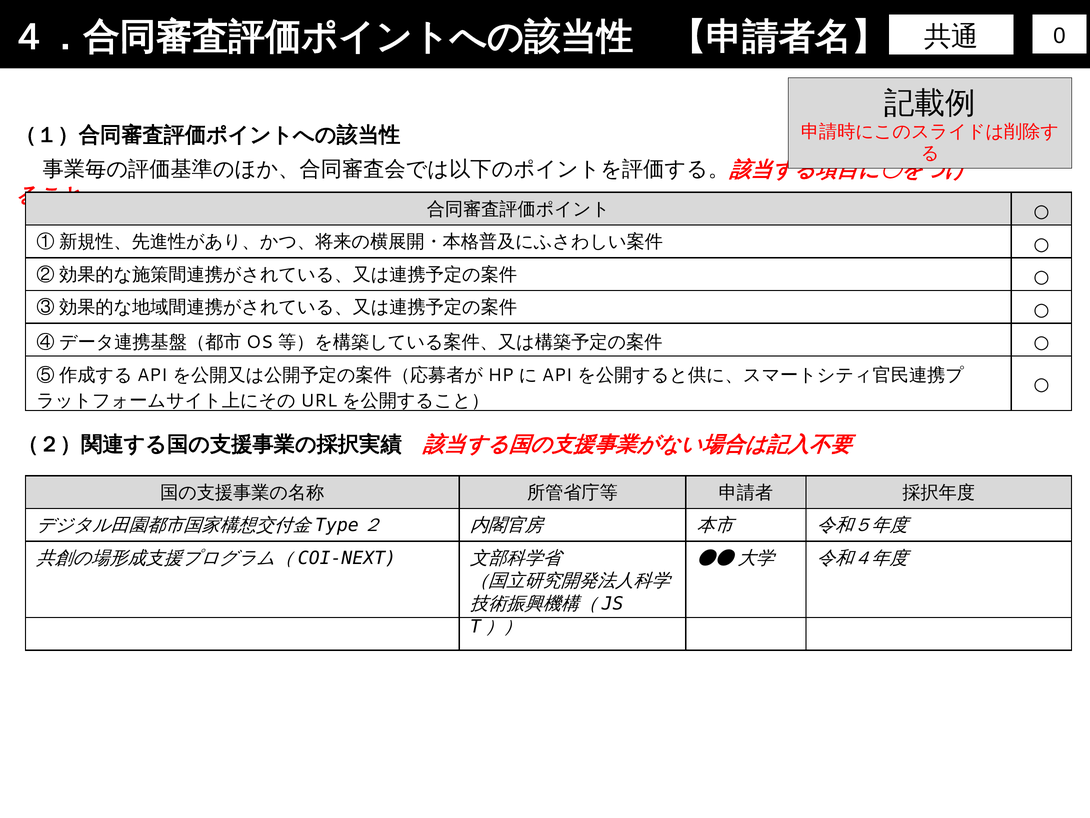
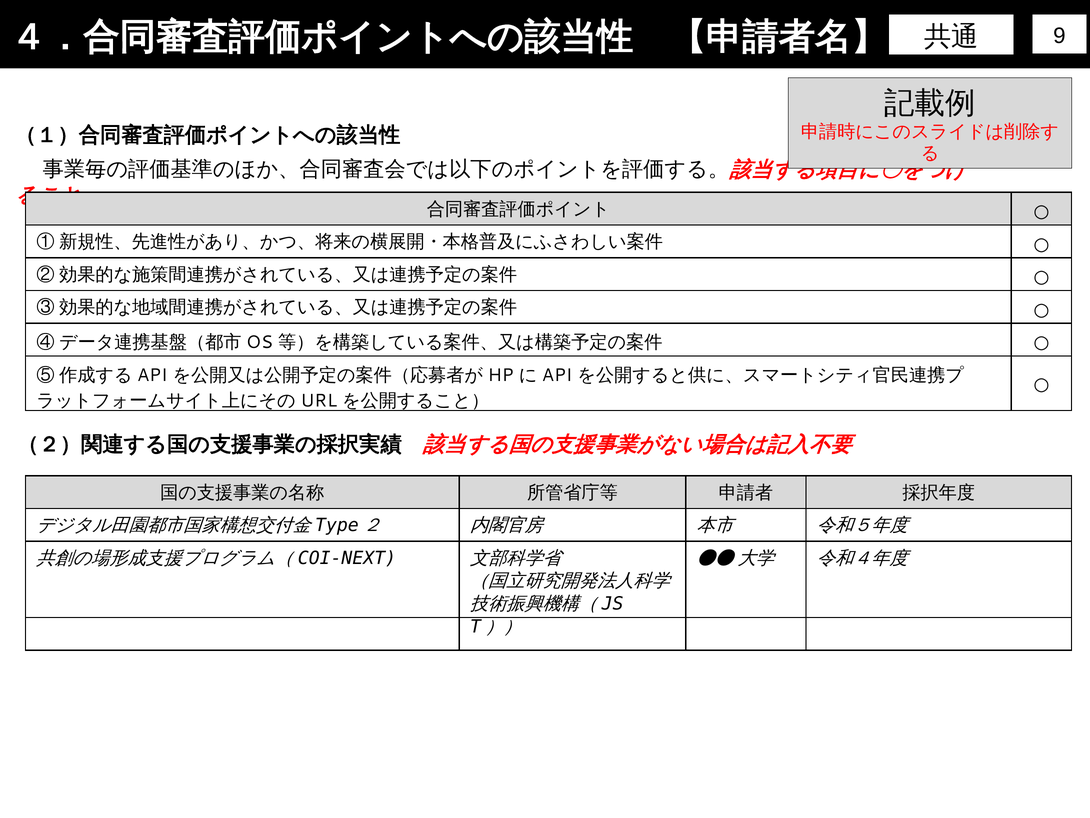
0: 0 -> 9
